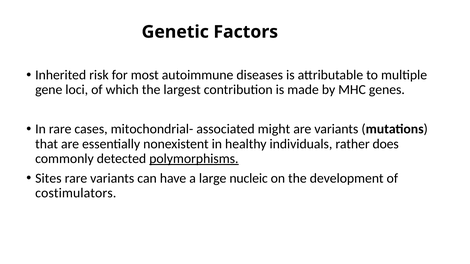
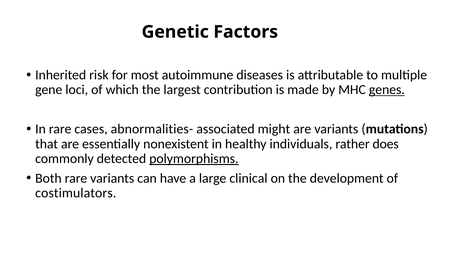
genes underline: none -> present
mitochondrial-: mitochondrial- -> abnormalities-
Sites: Sites -> Both
nucleic: nucleic -> clinical
